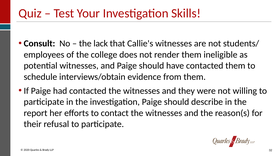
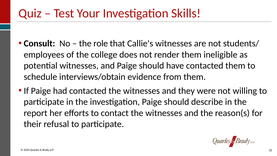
lack: lack -> role
